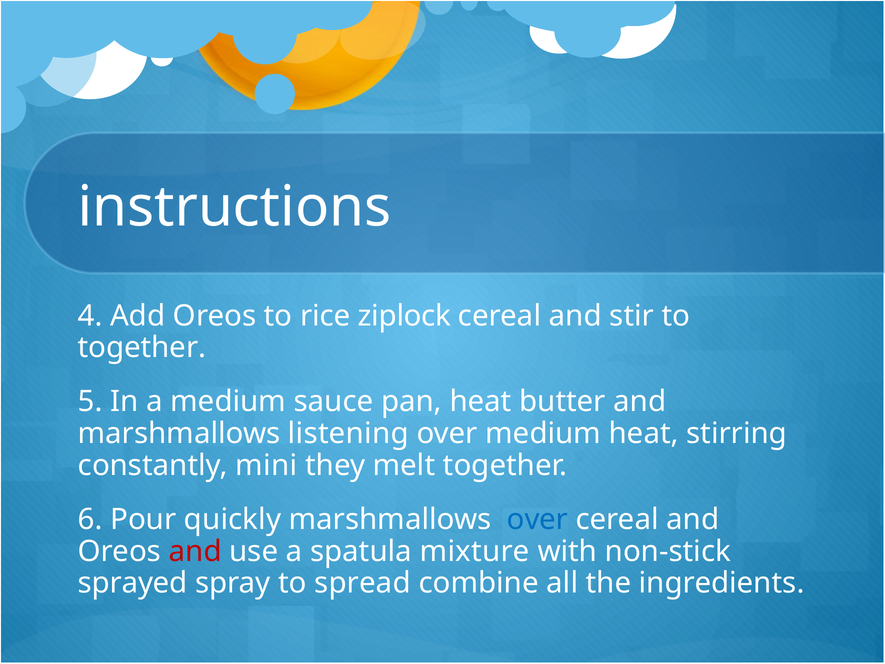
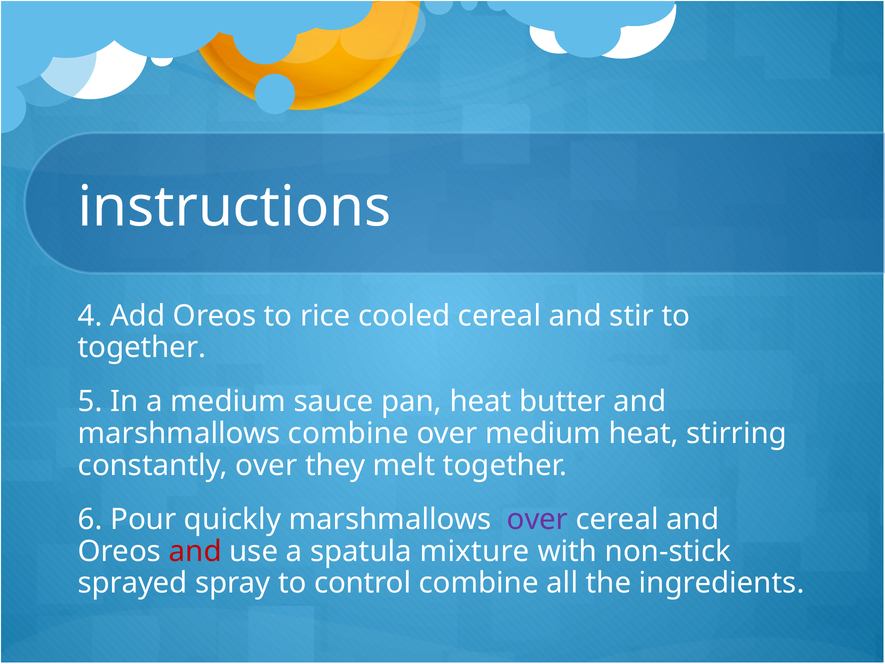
ziplock: ziplock -> cooled
marshmallows listening: listening -> combine
constantly mini: mini -> over
over at (537, 519) colour: blue -> purple
spread: spread -> control
